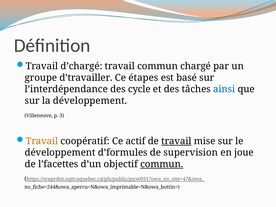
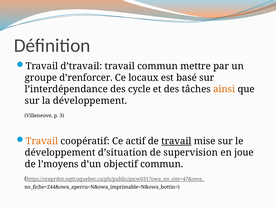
d’chargé: d’chargé -> d’travail
chargé: chargé -> mettre
d’travailler: d’travailler -> d’renforcer
étapes: étapes -> locaux
ainsi colour: blue -> orange
d’formules: d’formules -> d’situation
l’facettes: l’facettes -> l’moyens
commun at (162, 164) underline: present -> none
